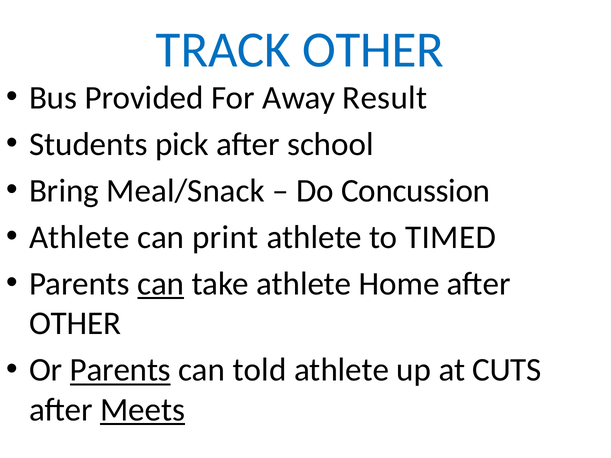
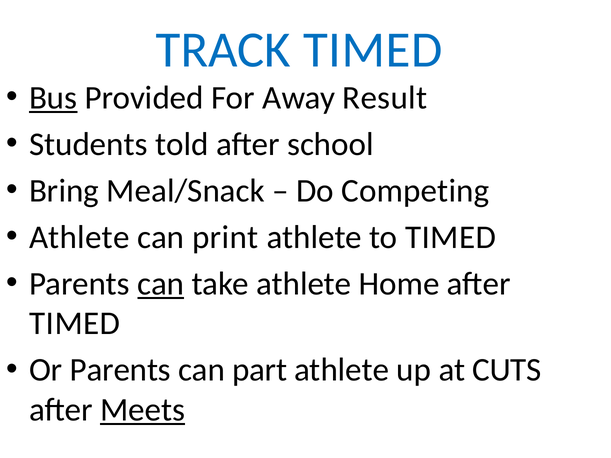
TRACK OTHER: OTHER -> TIMED
Bus underline: none -> present
pick: pick -> told
Concussion: Concussion -> Competing
OTHER at (75, 324): OTHER -> TIMED
Parents at (120, 370) underline: present -> none
told: told -> part
